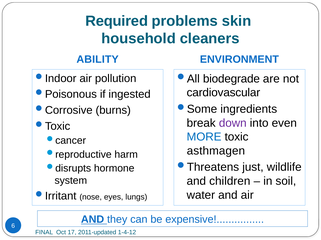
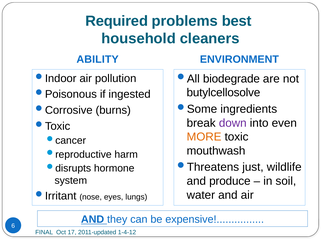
skin: skin -> best
cardiovascular: cardiovascular -> butylcellosolve
MORE colour: blue -> orange
asthmagen: asthmagen -> mouthwash
children: children -> produce
